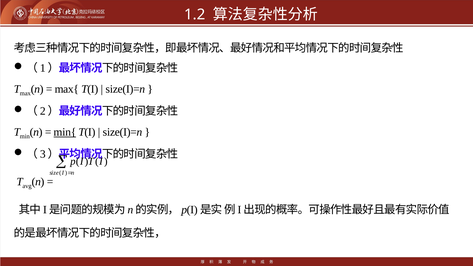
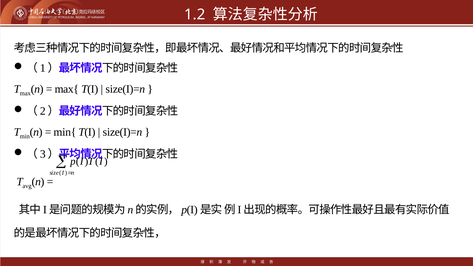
min{ underline: present -> none
